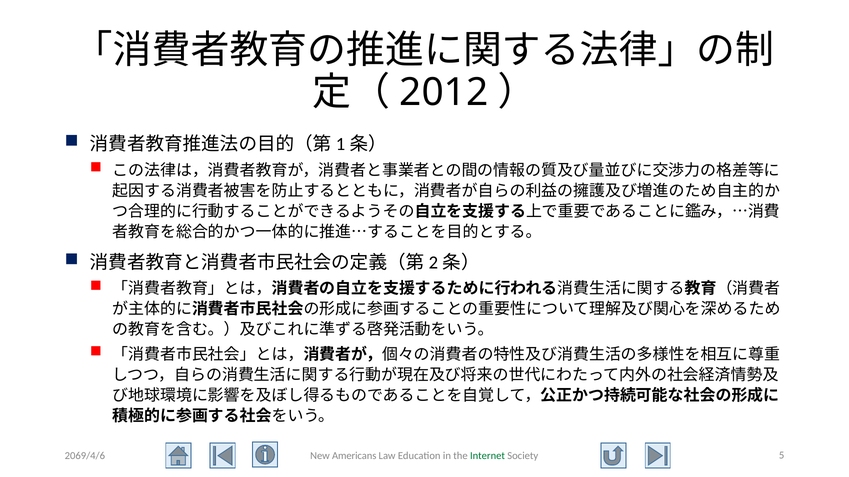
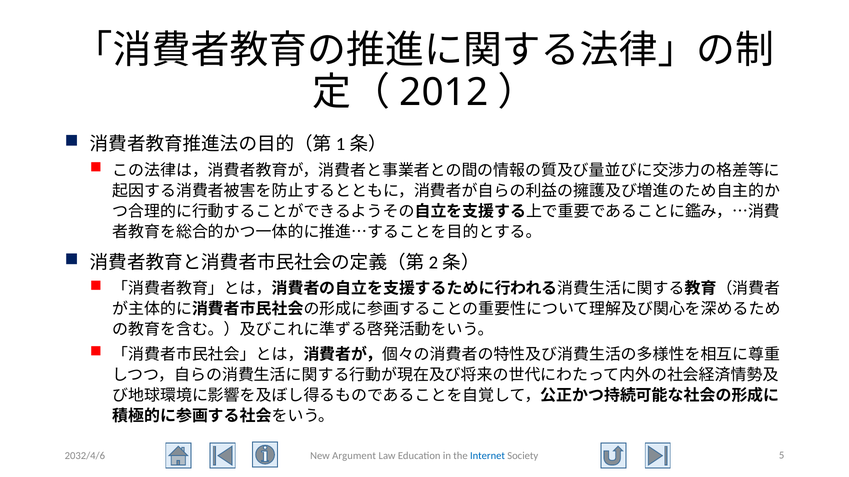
2069/4/6: 2069/4/6 -> 2032/4/6
Americans: Americans -> Argument
Internet colour: green -> blue
